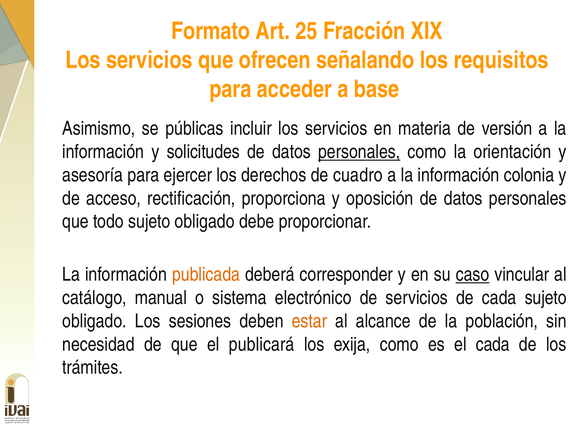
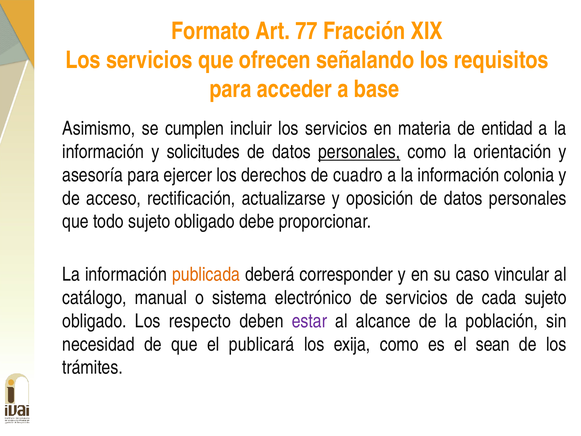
25: 25 -> 77
públicas: públicas -> cumplen
versión: versión -> entidad
proporciona: proporciona -> actualizarse
caso underline: present -> none
sesiones: sesiones -> respecto
estar colour: orange -> purple
el cada: cada -> sean
